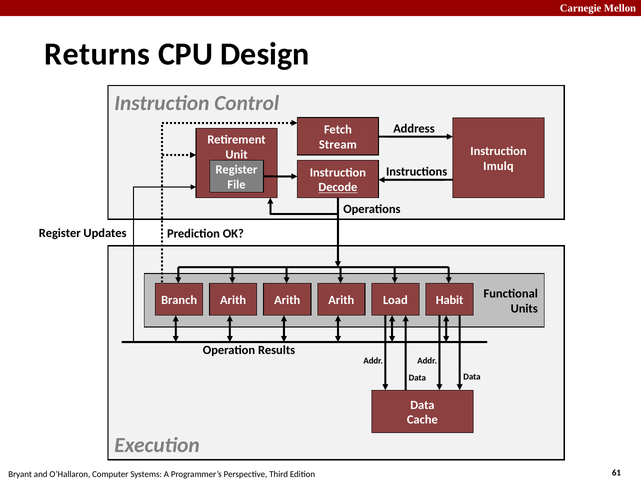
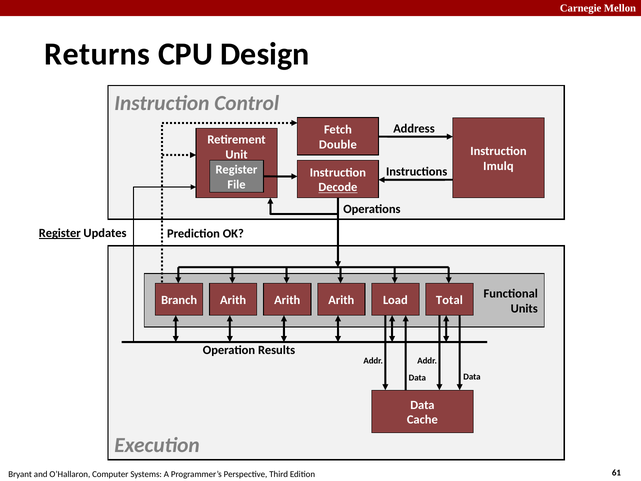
Stream: Stream -> Double
Register at (60, 233) underline: none -> present
Habit: Habit -> Total
